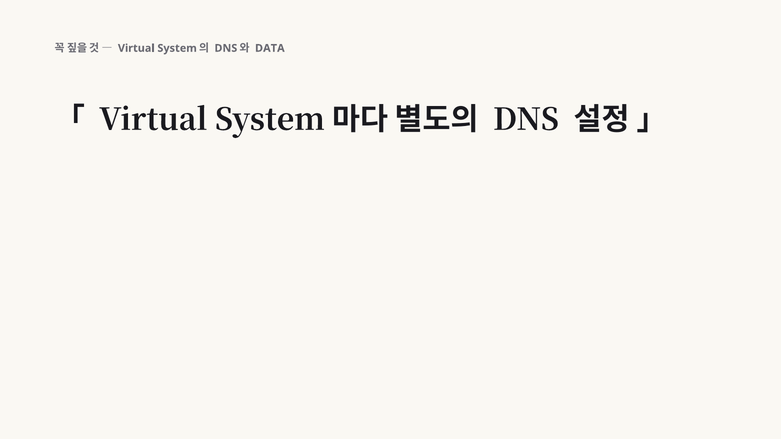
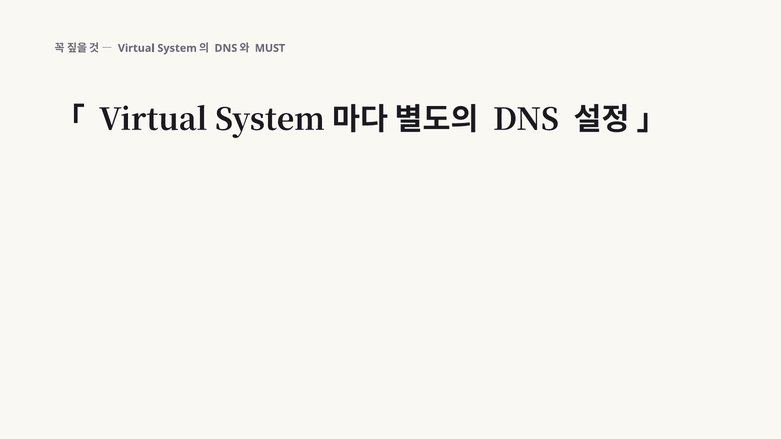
DATA: DATA -> MUST
